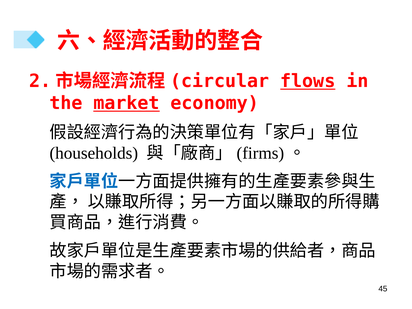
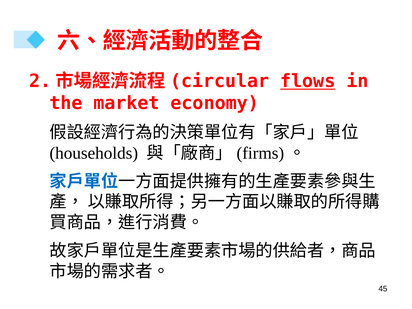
market underline: present -> none
